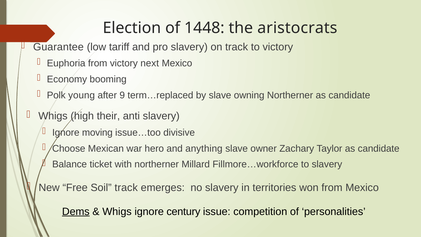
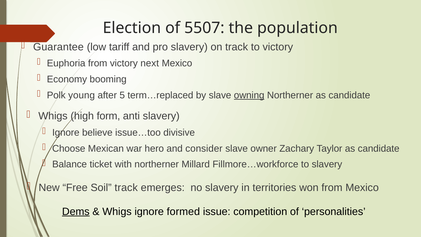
1448: 1448 -> 5507
aristocrats: aristocrats -> population
9: 9 -> 5
owning underline: none -> present
their: their -> form
moving: moving -> believe
anything: anything -> consider
century: century -> formed
